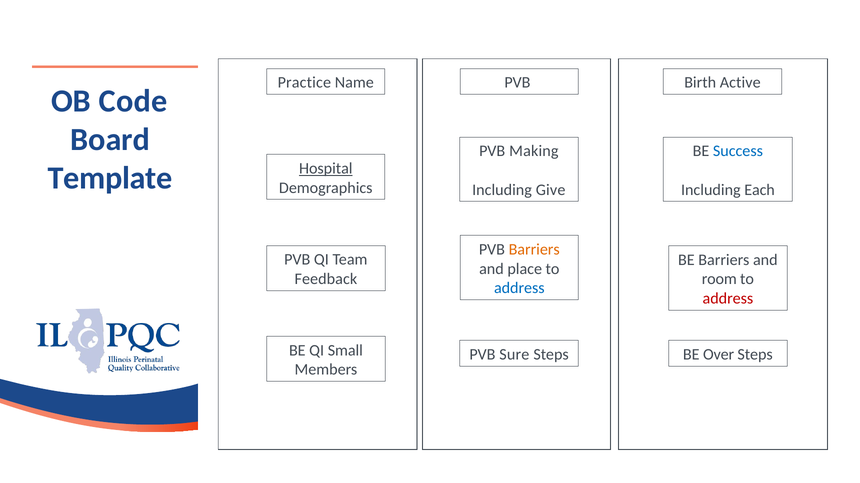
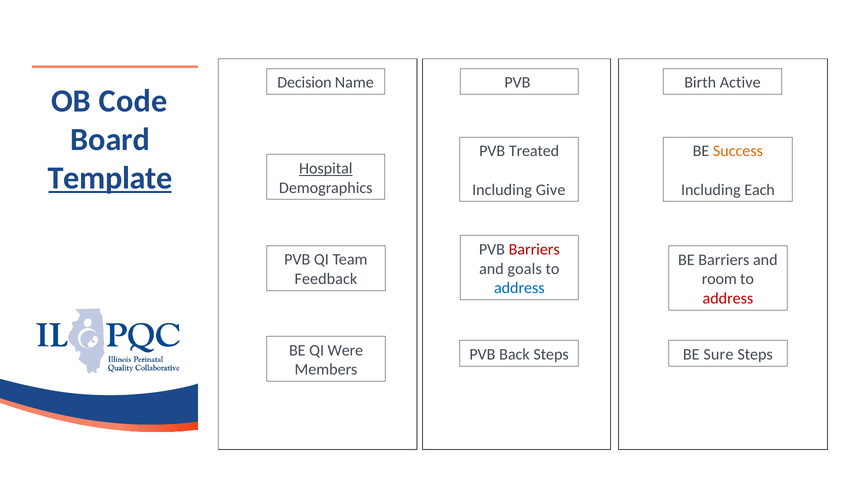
Practice: Practice -> Decision
Making: Making -> Treated
Success colour: blue -> orange
Template underline: none -> present
Barriers at (534, 250) colour: orange -> red
place: place -> goals
Small: Small -> Were
Sure: Sure -> Back
Over: Over -> Sure
